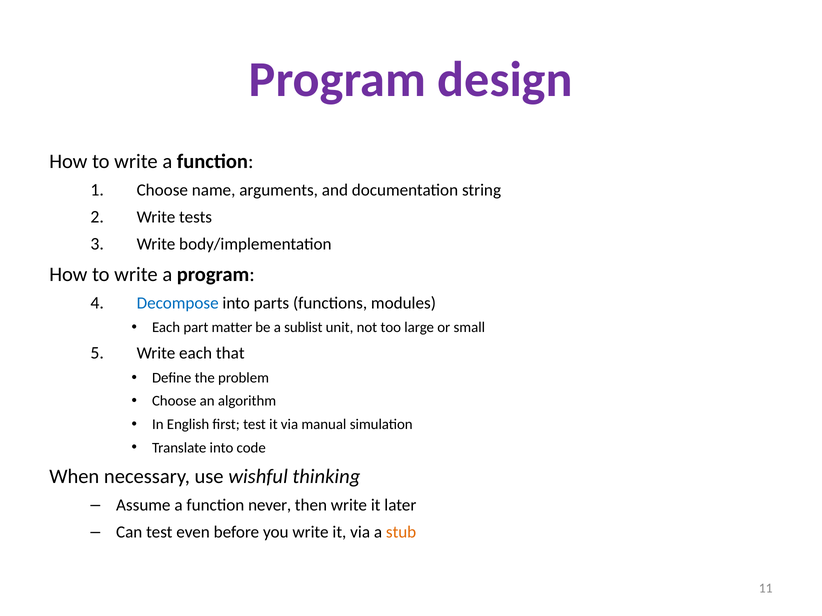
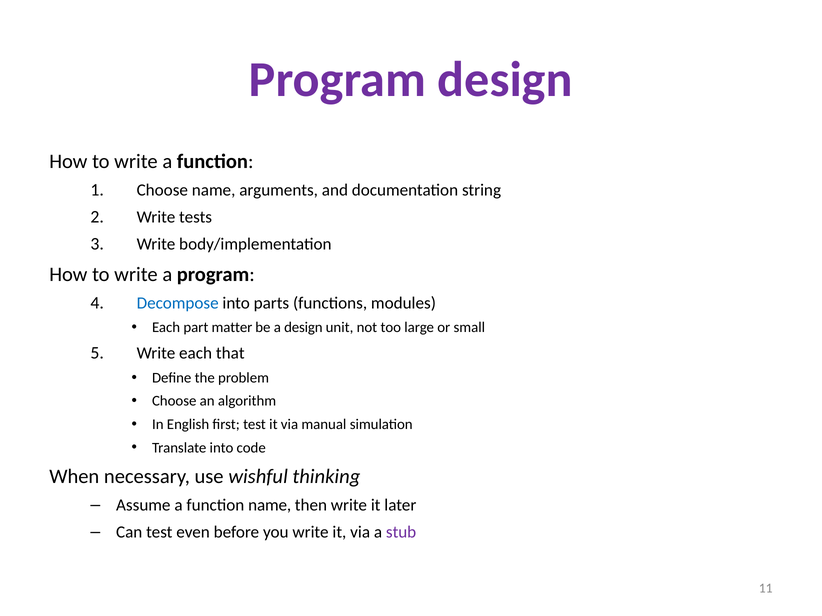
a sublist: sublist -> design
function never: never -> name
stub colour: orange -> purple
